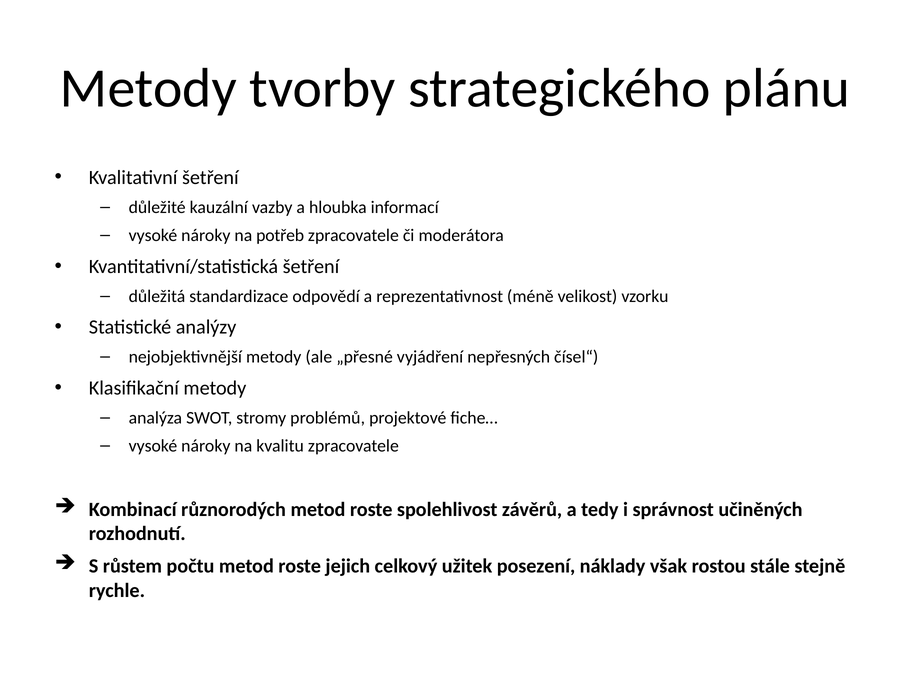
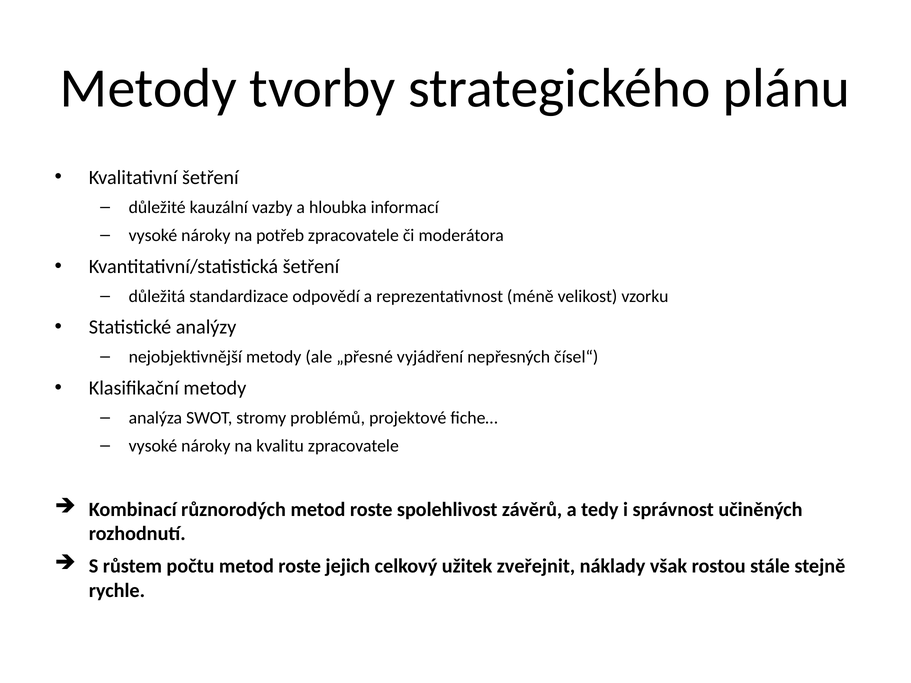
posezení: posezení -> zveřejnit
